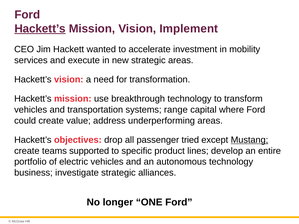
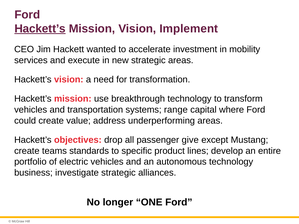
tried: tried -> give
Mustang underline: present -> none
supported: supported -> standards
